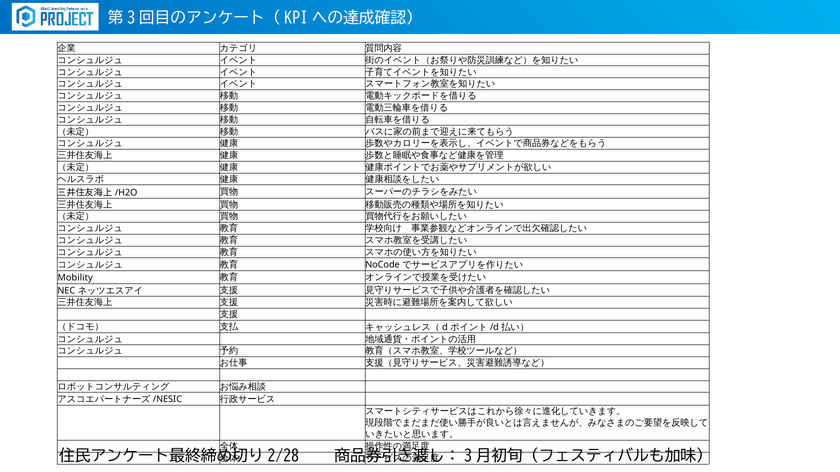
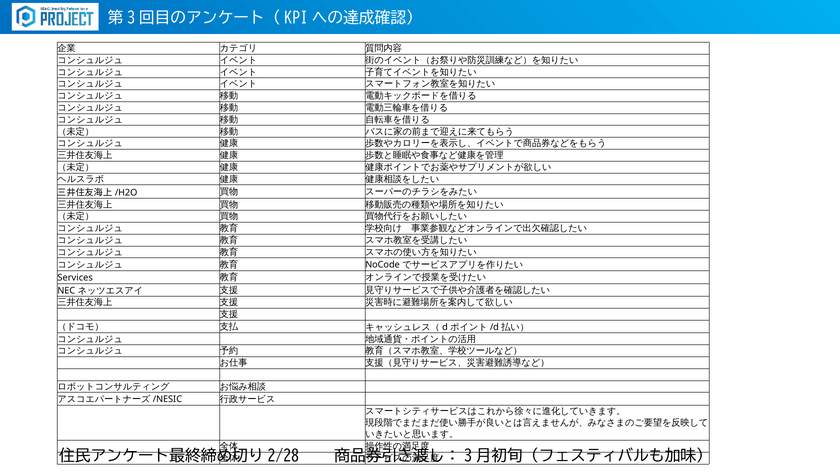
Mobility: Mobility -> Services
